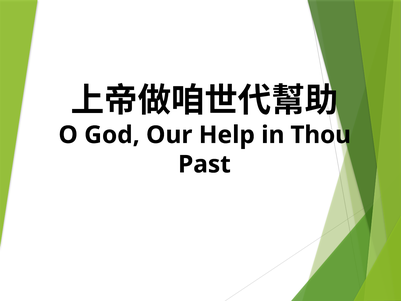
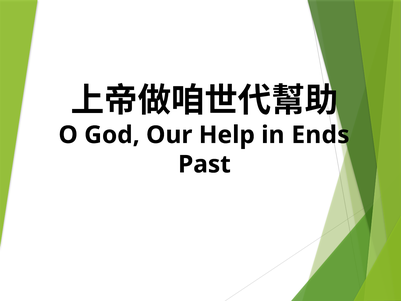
Thou: Thou -> Ends
